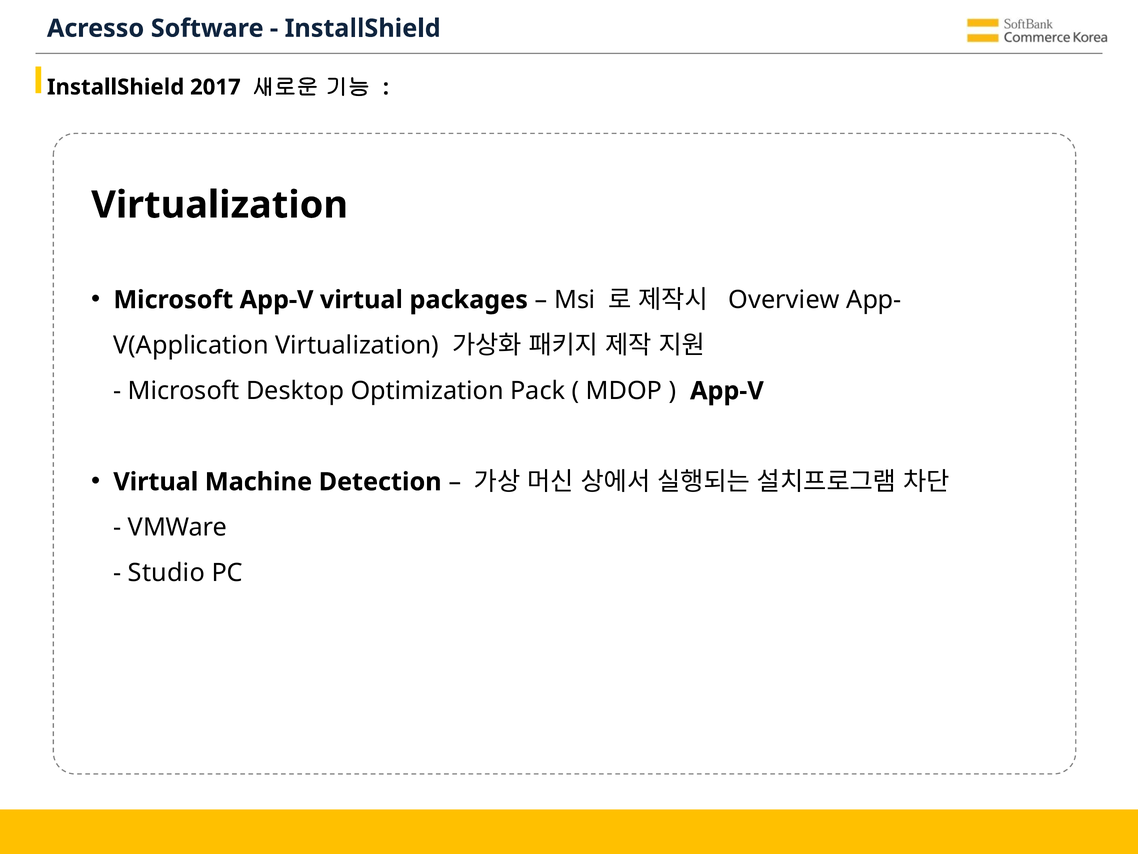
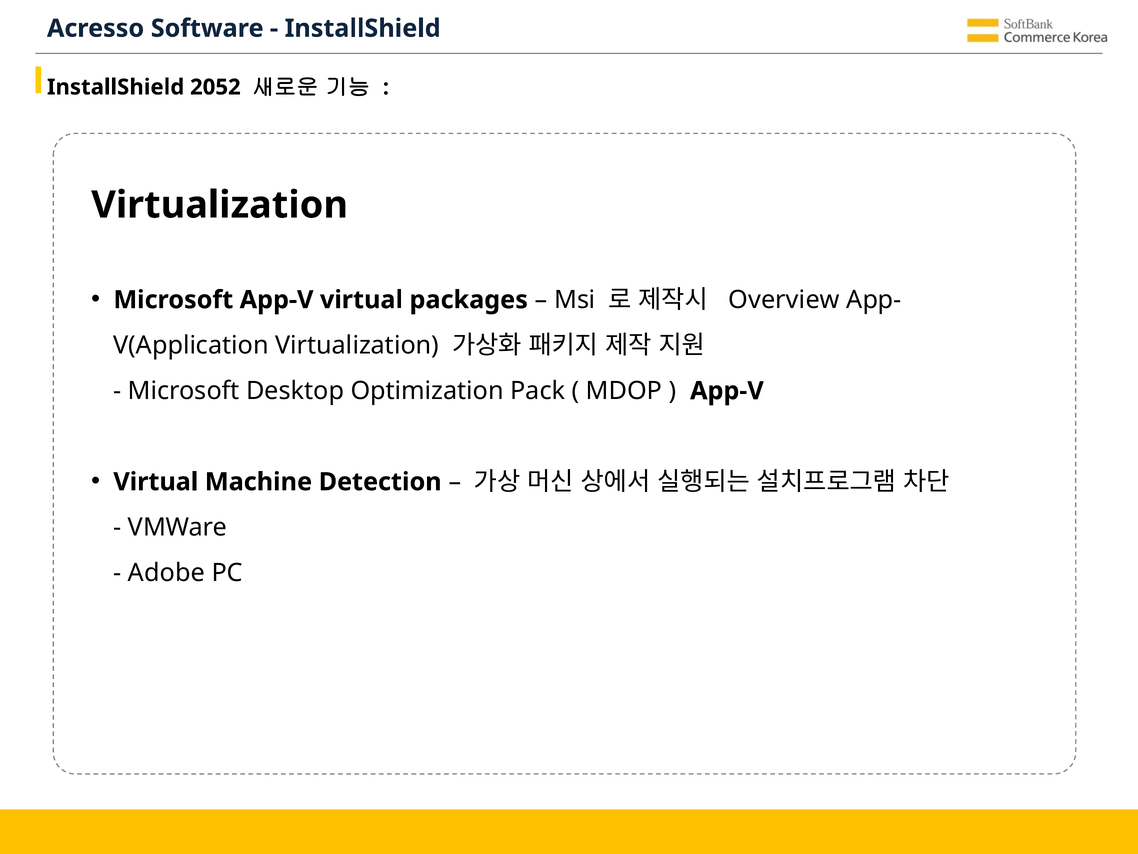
2017: 2017 -> 2052
Studio: Studio -> Adobe
